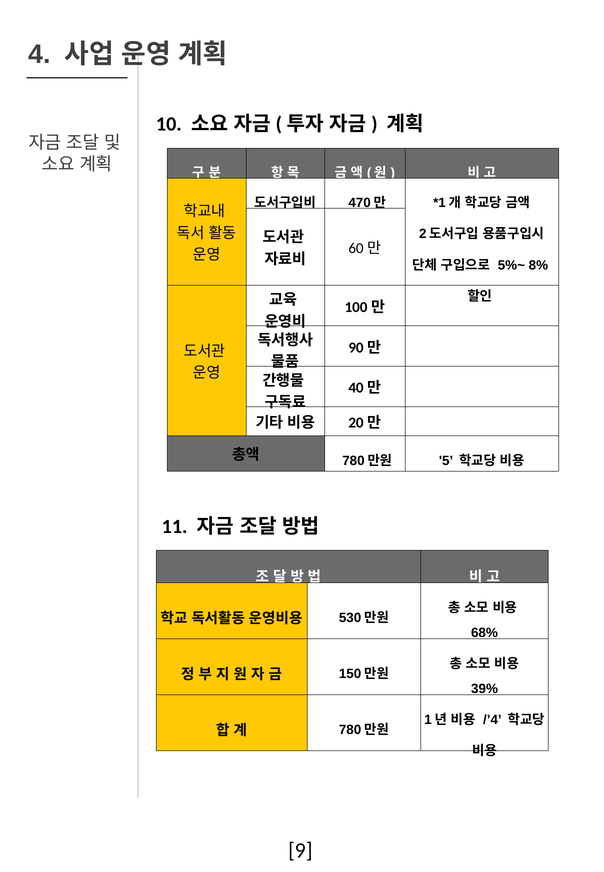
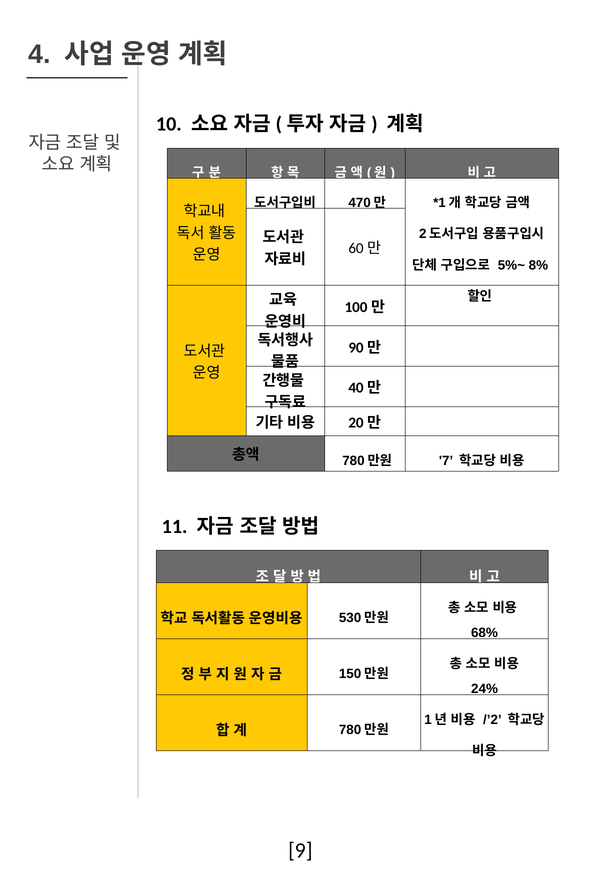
5: 5 -> 7
39%: 39% -> 24%
/’4: /’4 -> /’2
